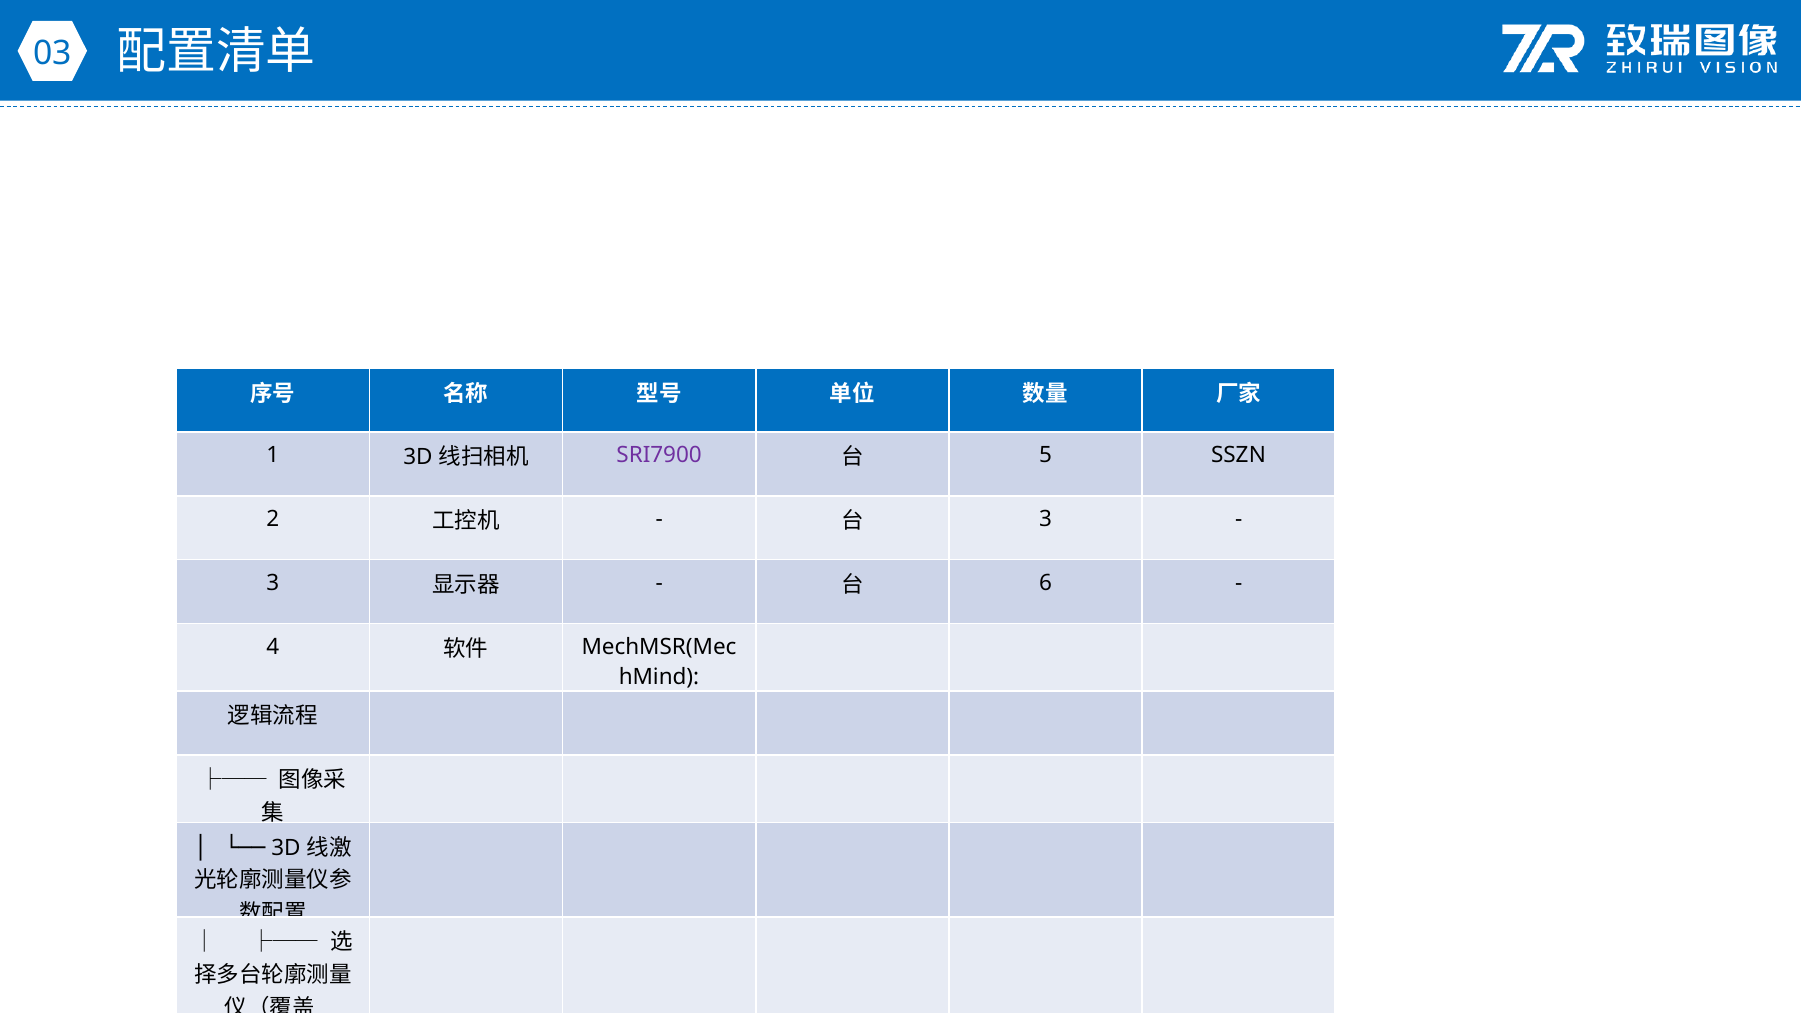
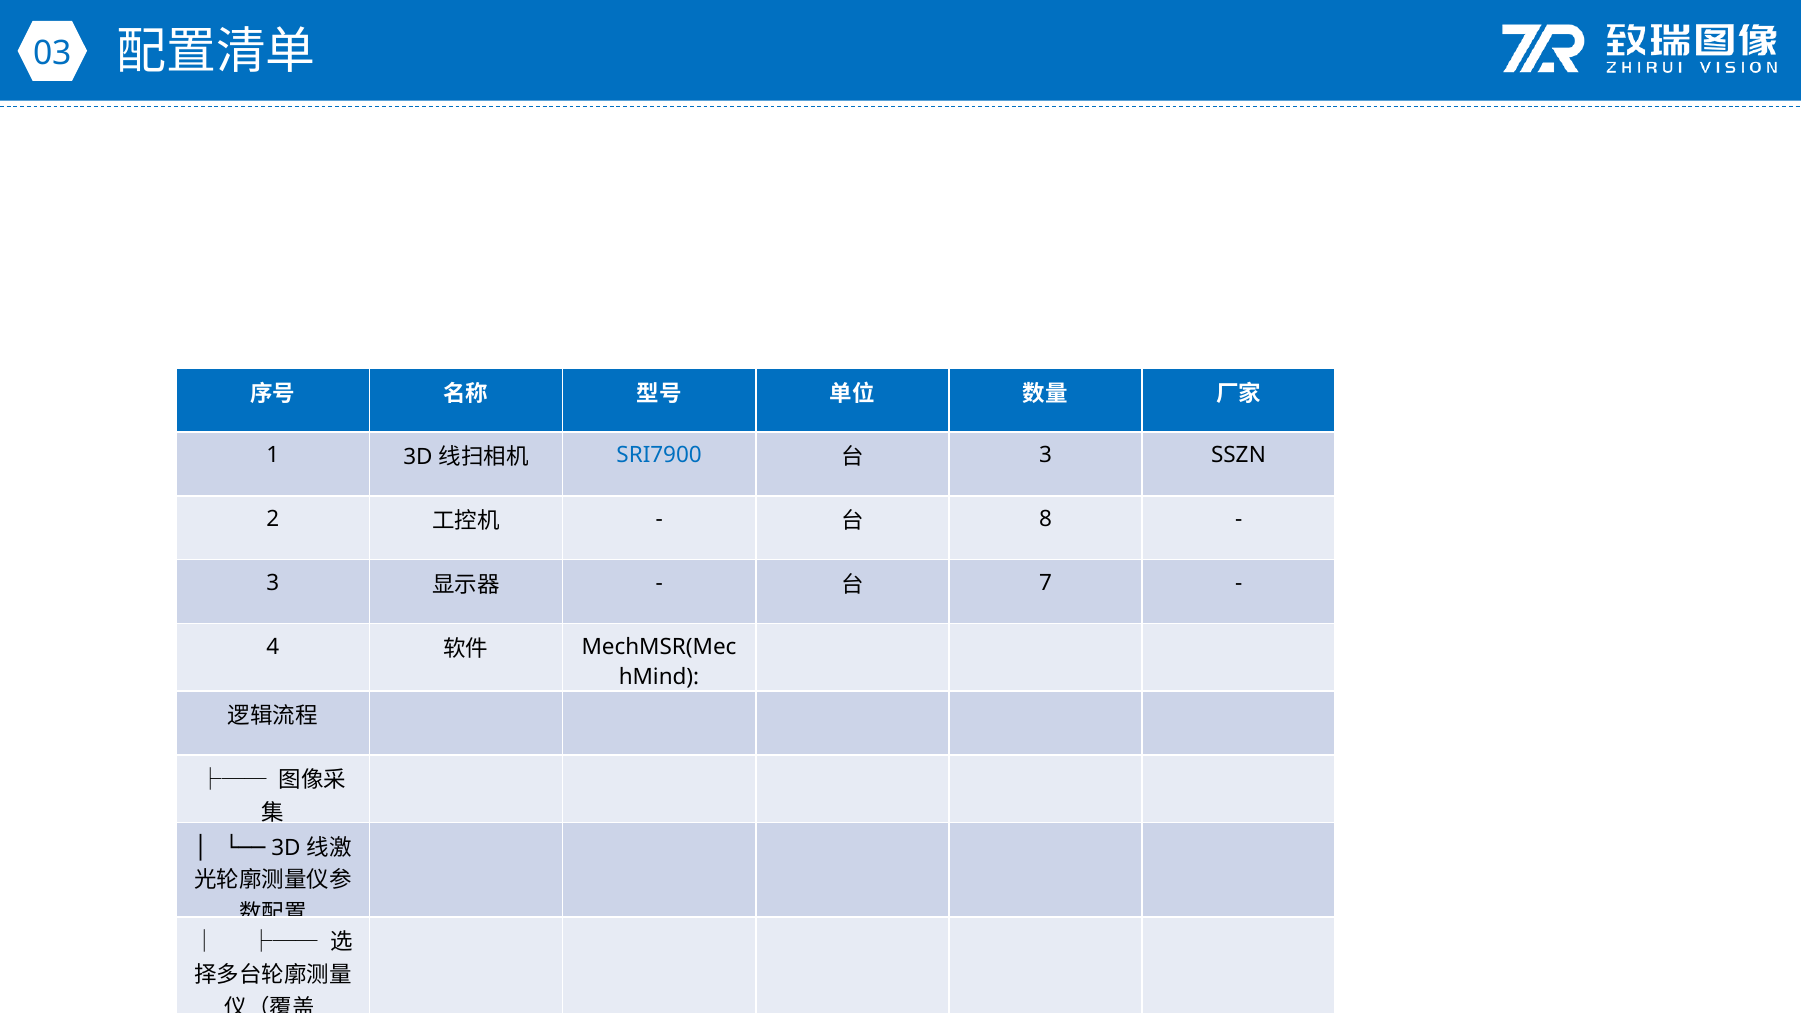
SRI7900 colour: purple -> blue
5 at (1045, 455): 5 -> 3
3 at (1045, 519): 3 -> 8
6: 6 -> 7
